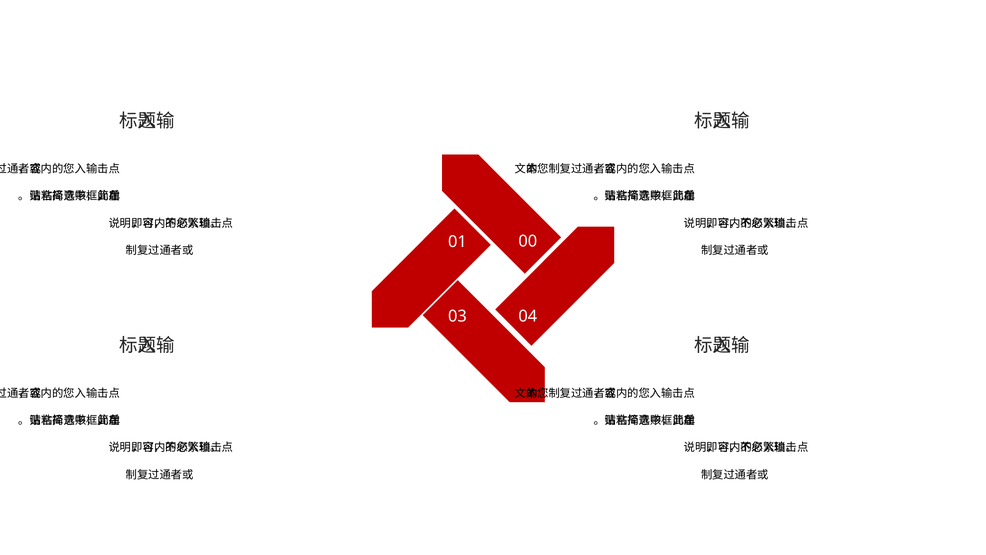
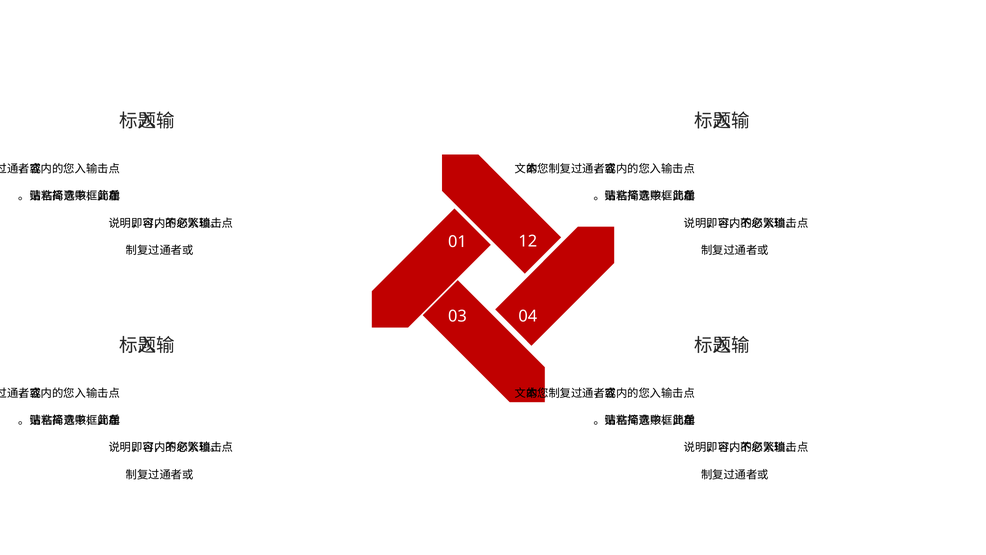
00: 00 -> 12
